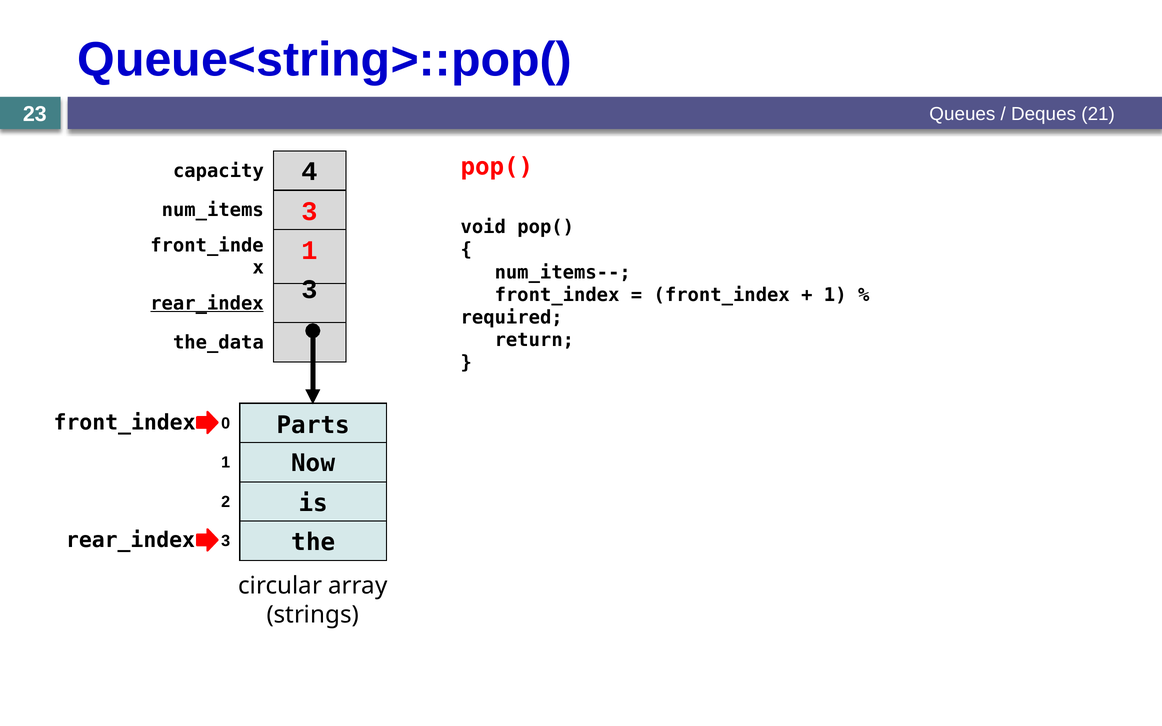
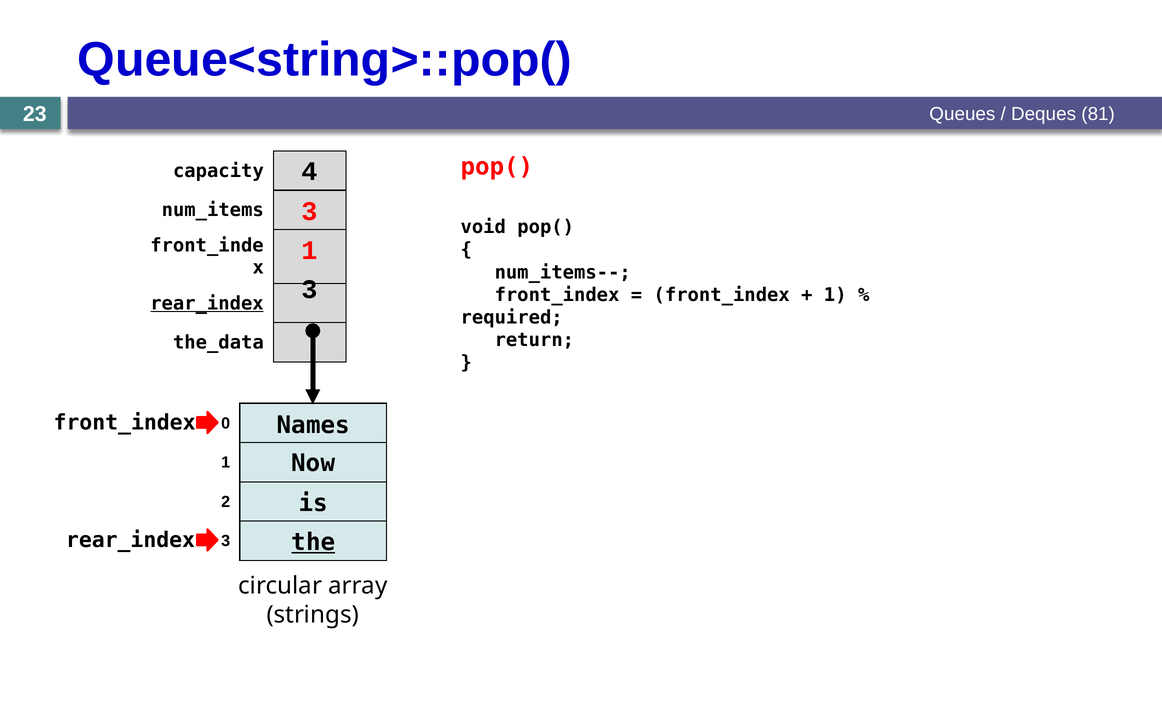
21: 21 -> 81
Parts: Parts -> Names
the underline: none -> present
